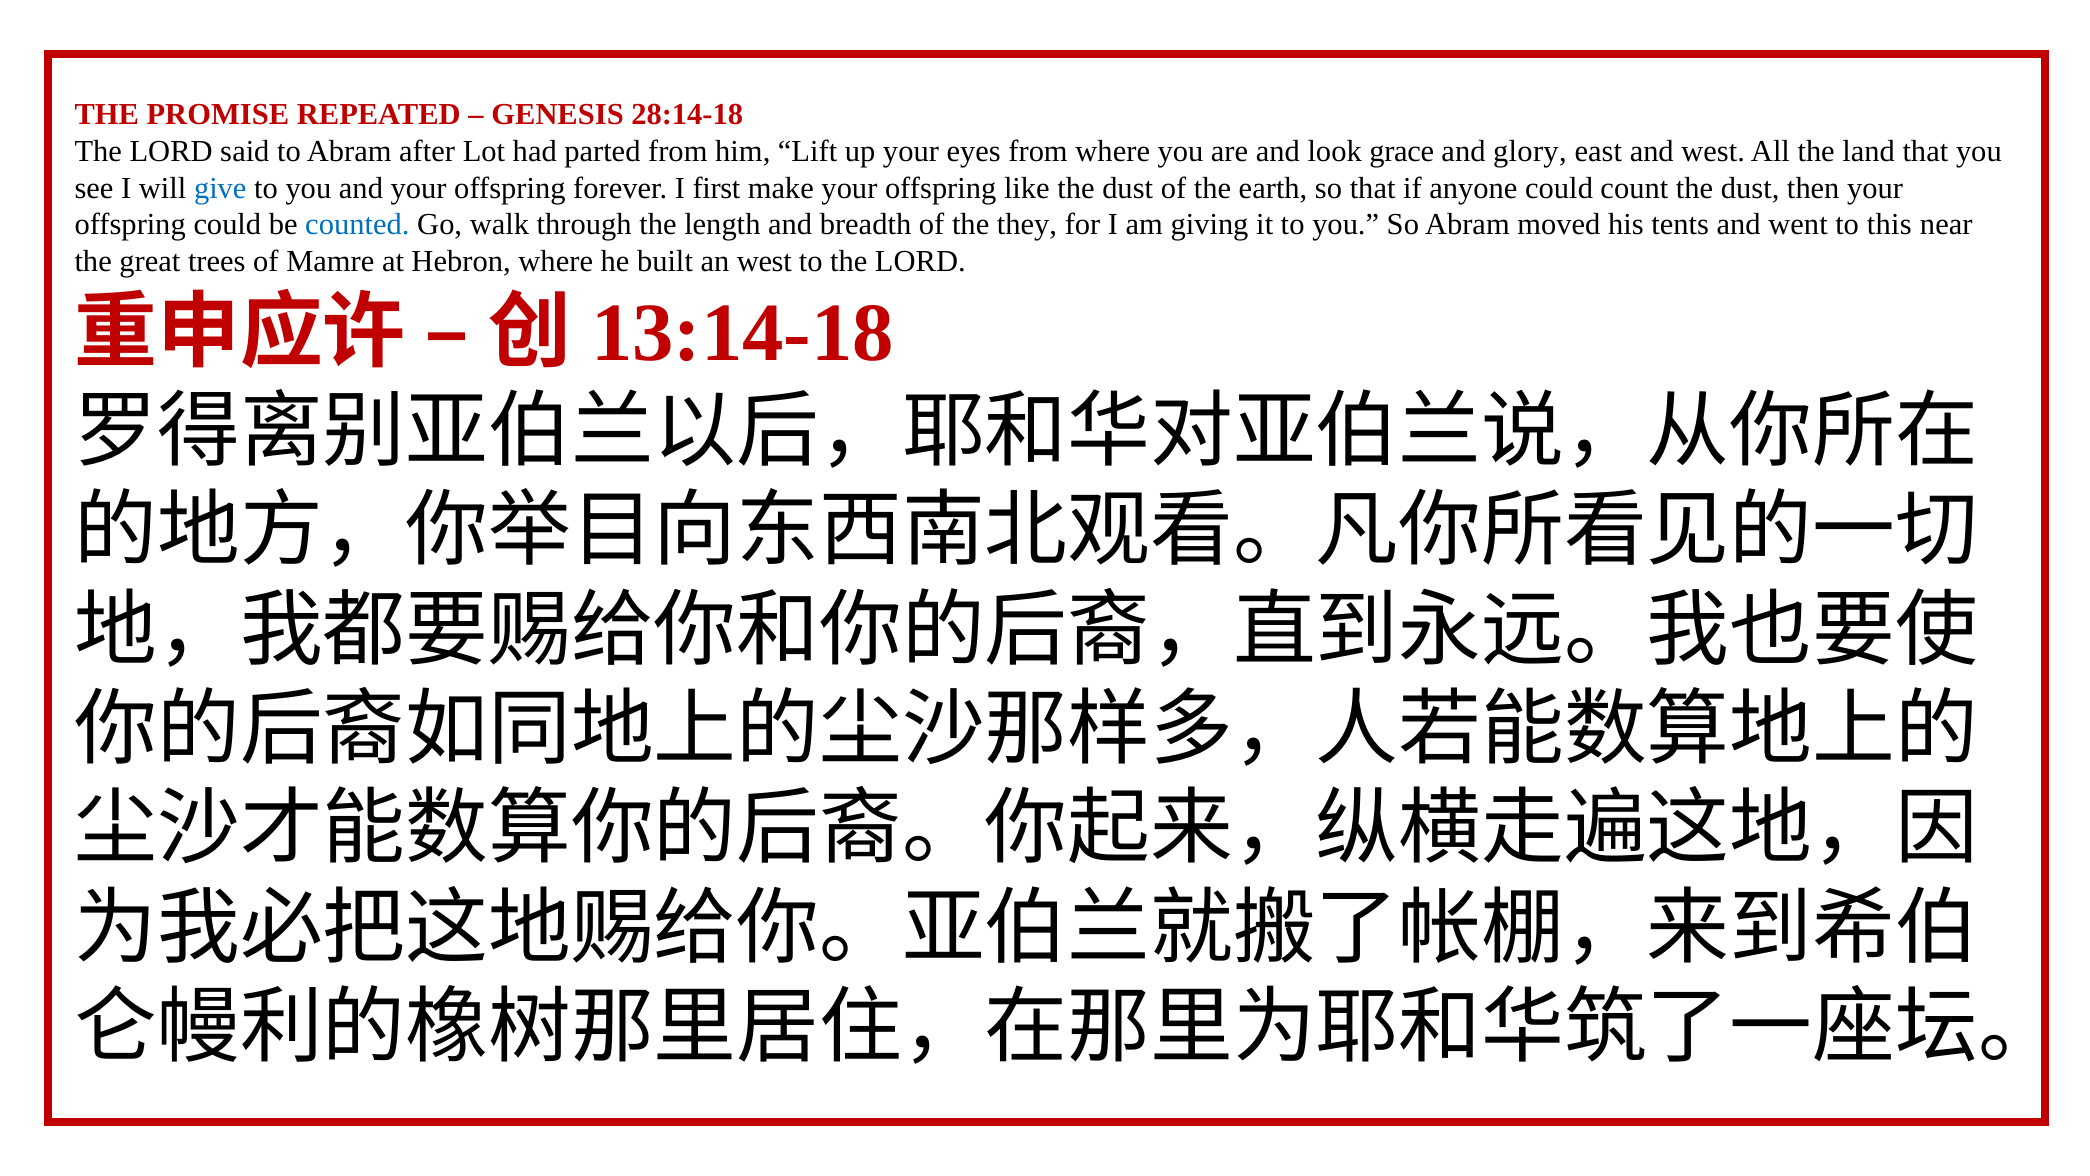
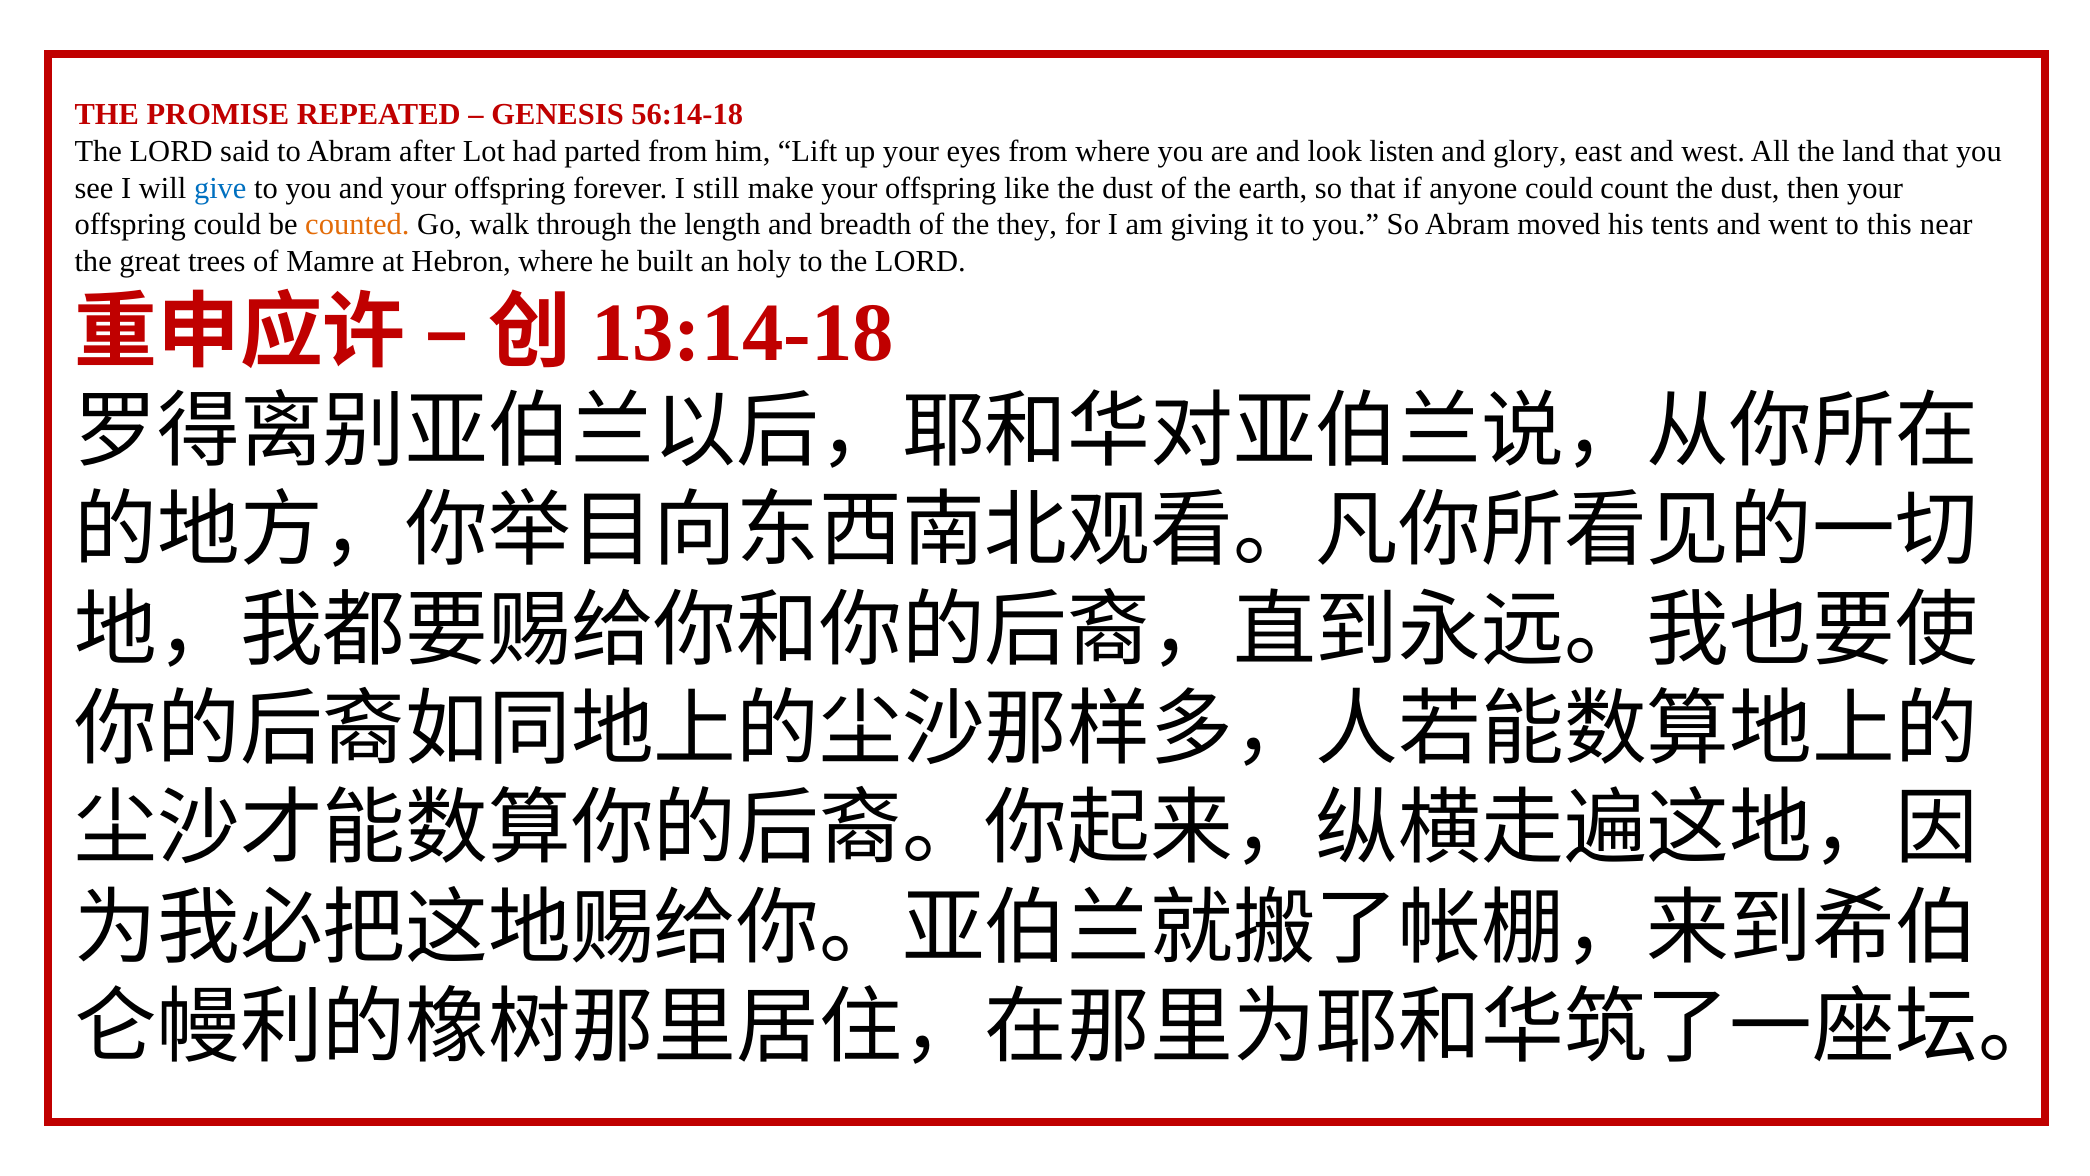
28:14-18: 28:14-18 -> 56:14-18
grace: grace -> listen
first: first -> still
counted colour: blue -> orange
an west: west -> holy
